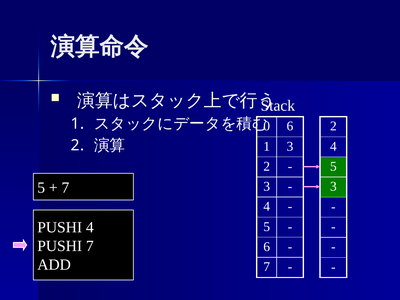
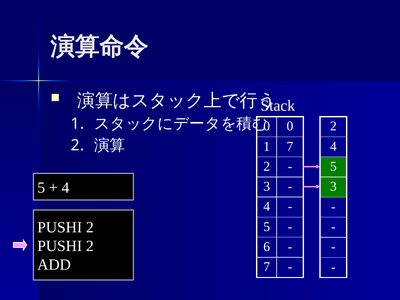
6 at (290, 126): 6 -> 0
1 3: 3 -> 7
7 at (65, 188): 7 -> 4
4 at (90, 227): 4 -> 2
7 at (90, 246): 7 -> 2
